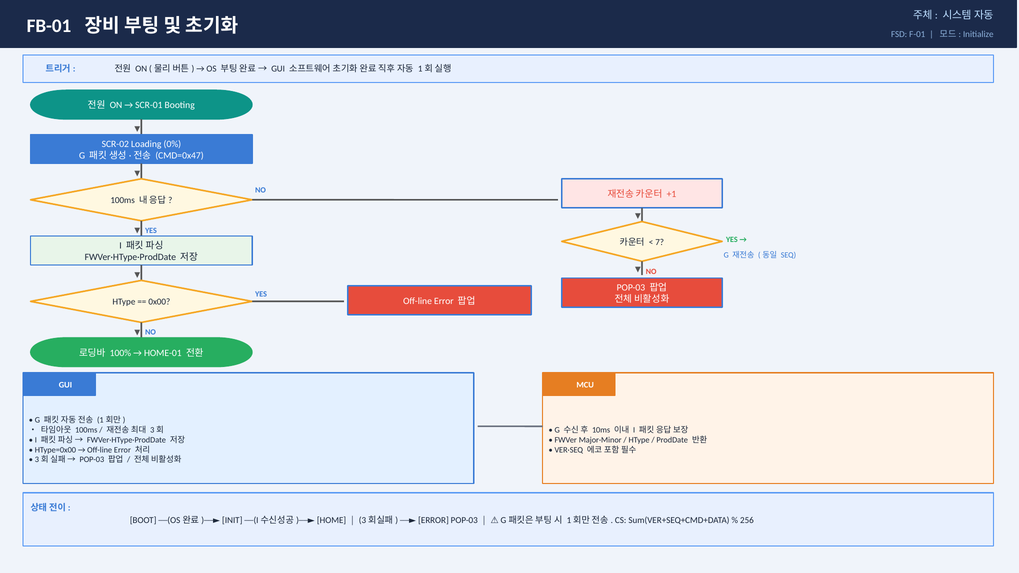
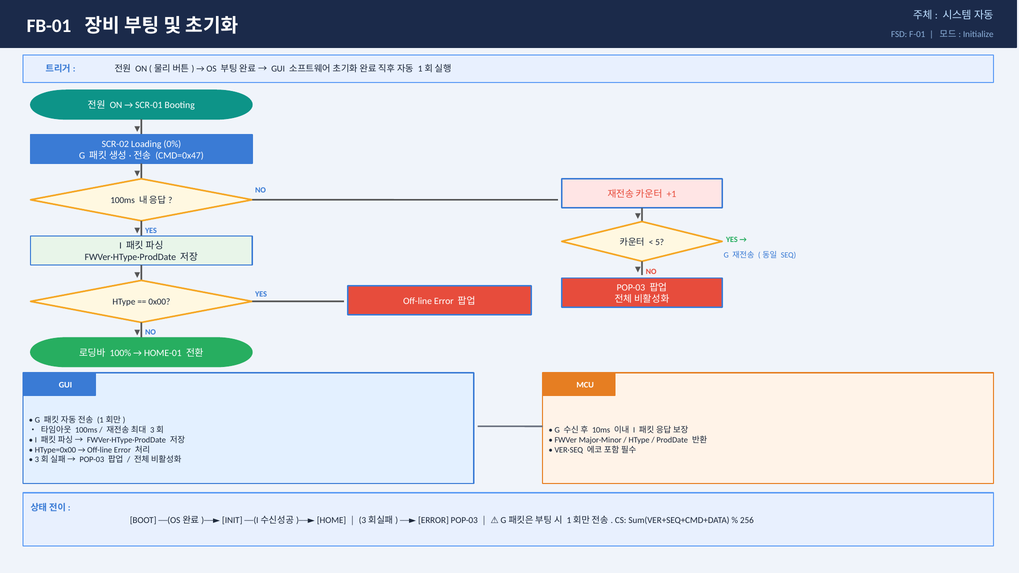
7: 7 -> 5
